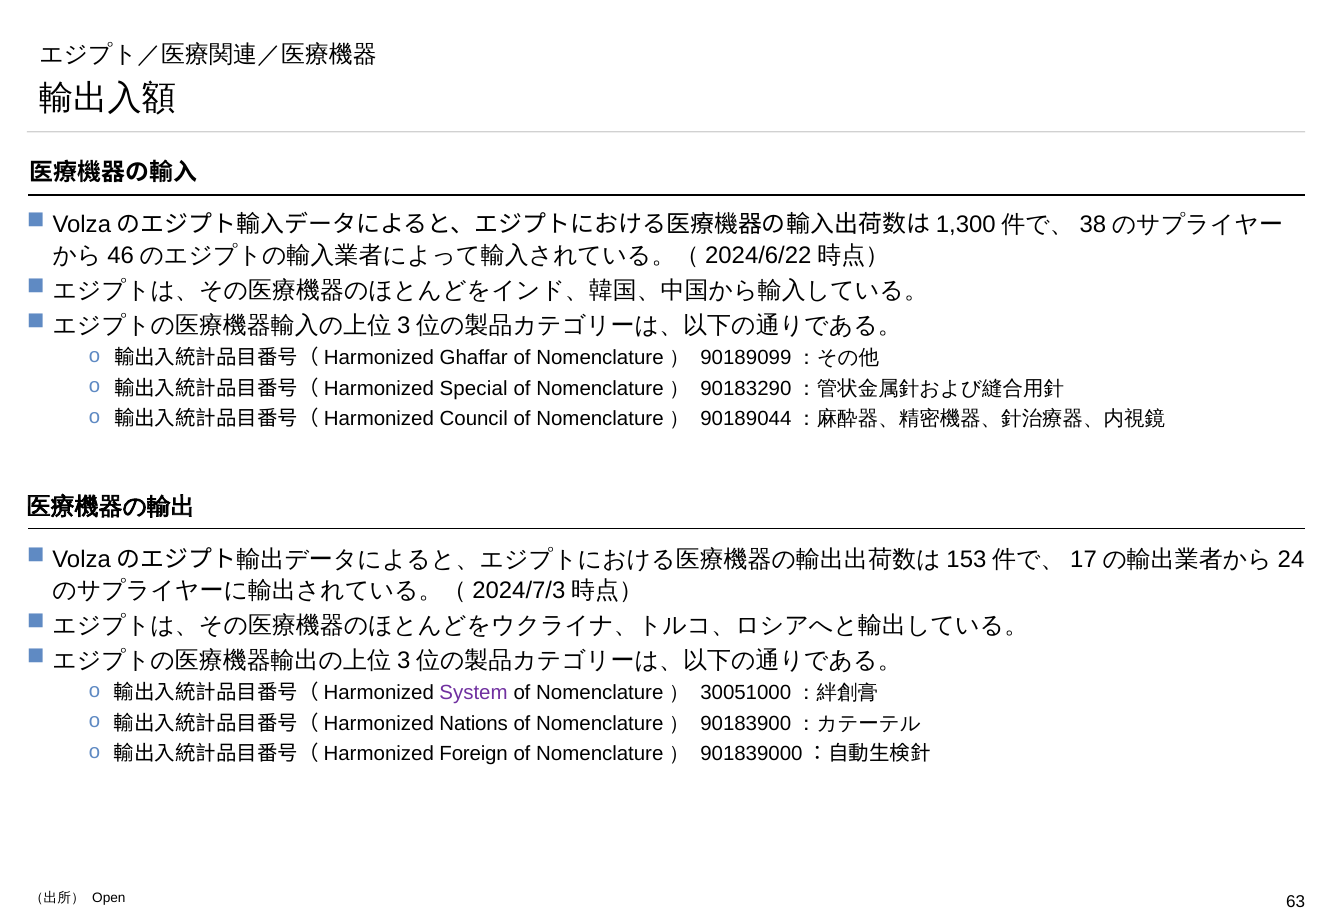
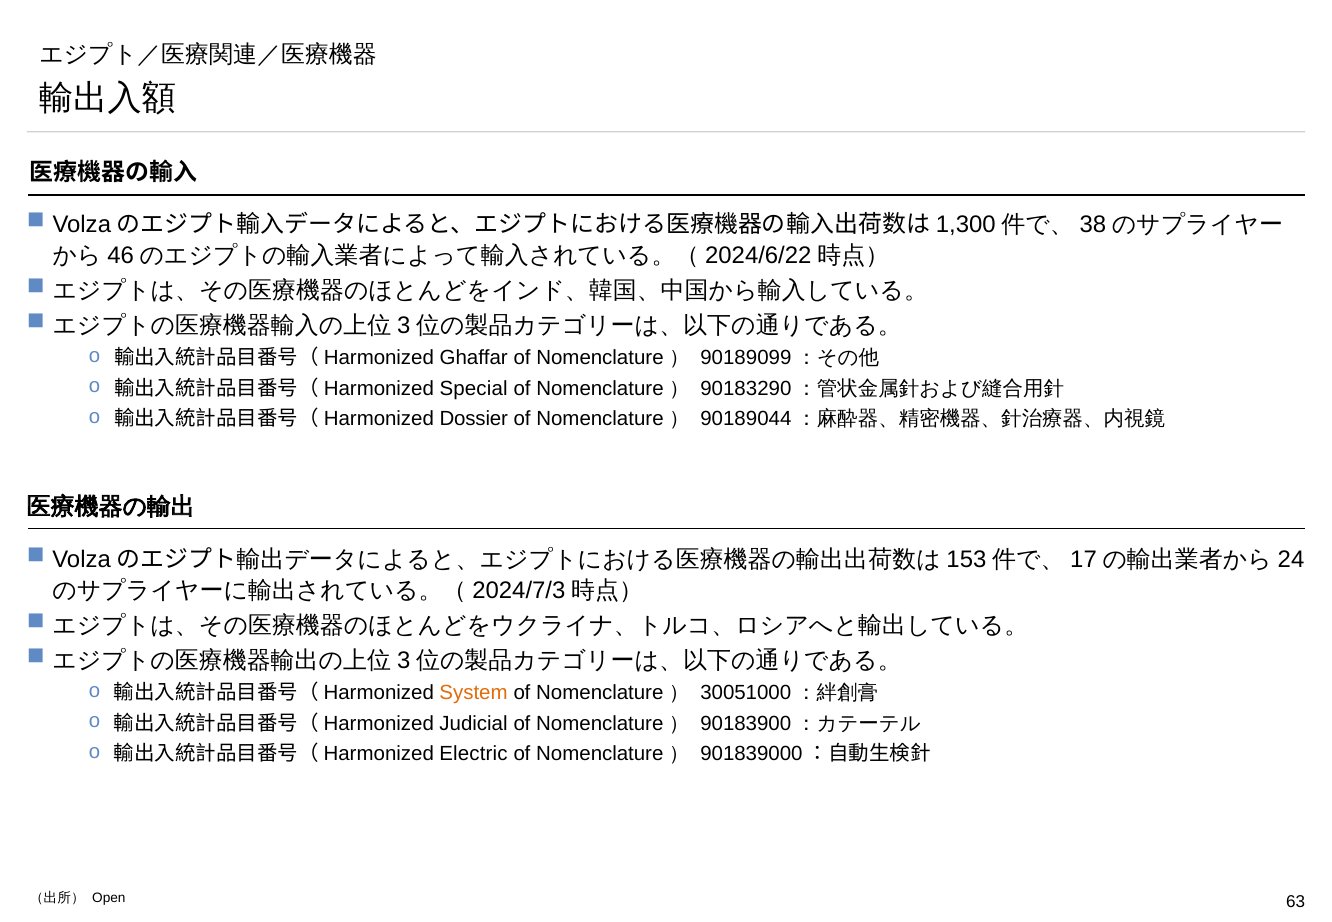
Council: Council -> Dossier
System colour: purple -> orange
Nations: Nations -> Judicial
Foreign: Foreign -> Electric
